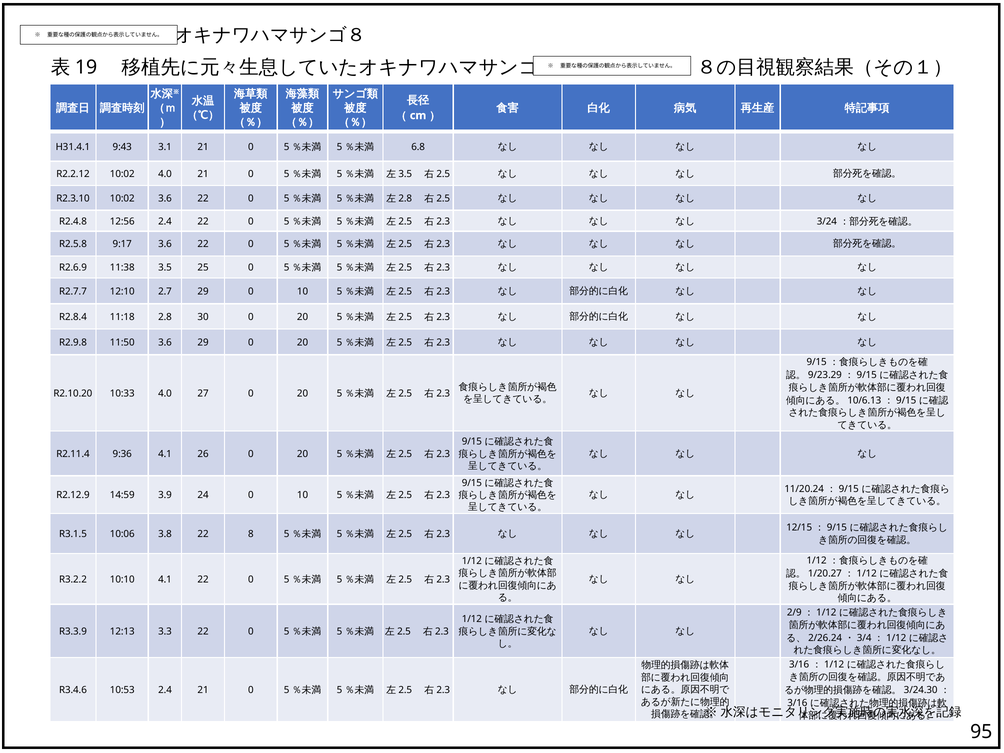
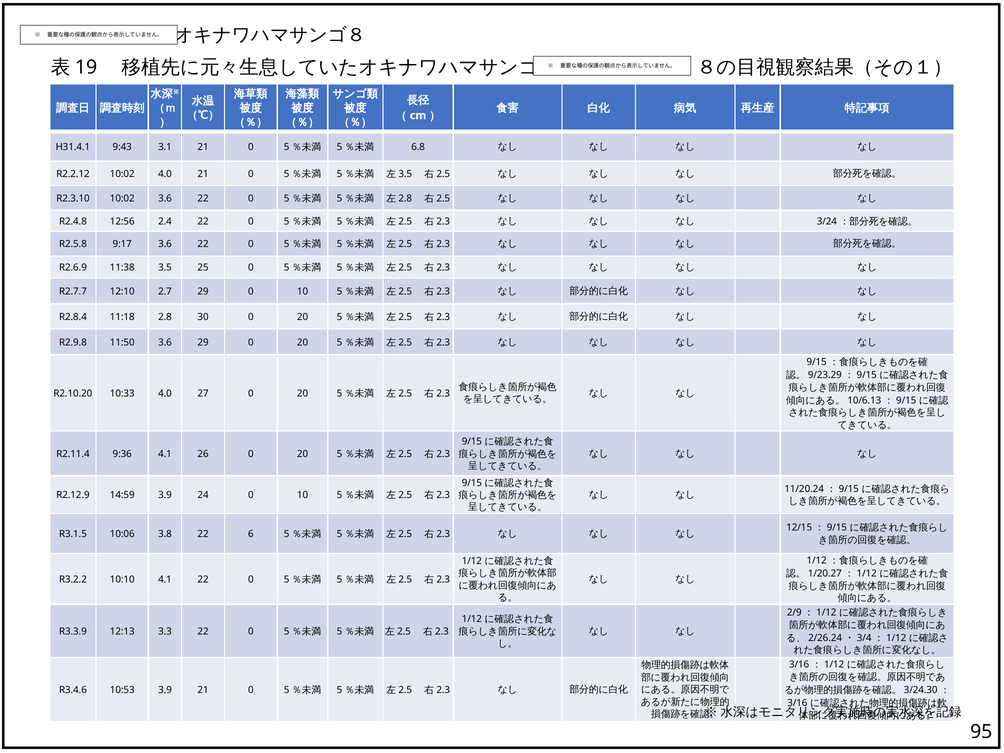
8: 8 -> 6
10:53 2.4: 2.4 -> 3.9
